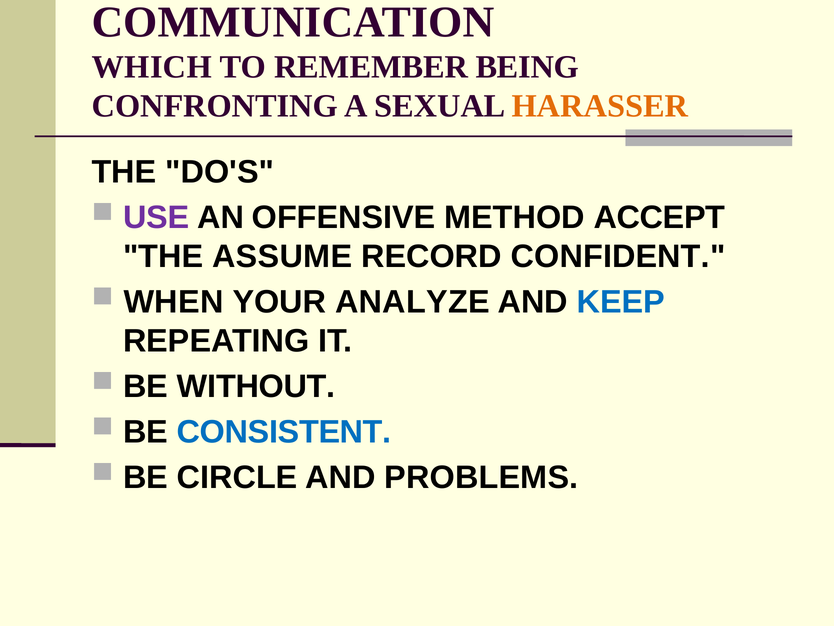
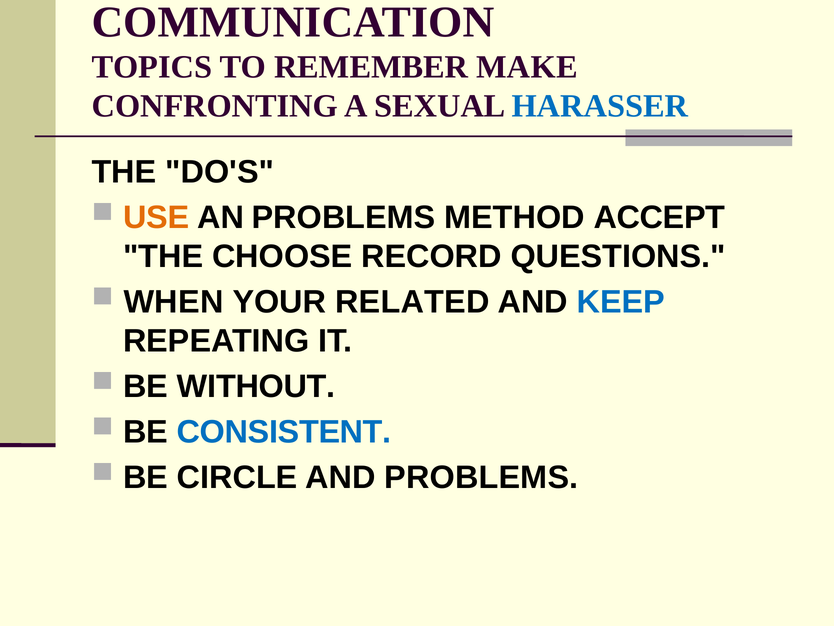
WHICH: WHICH -> TOPICS
BEING: BEING -> MAKE
HARASSER colour: orange -> blue
USE colour: purple -> orange
AN OFFENSIVE: OFFENSIVE -> PROBLEMS
ASSUME: ASSUME -> CHOOSE
CONFIDENT: CONFIDENT -> QUESTIONS
ANALYZE: ANALYZE -> RELATED
